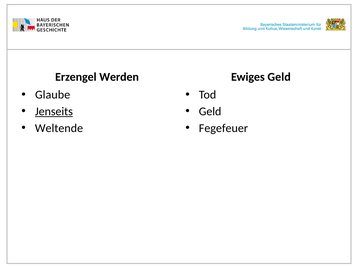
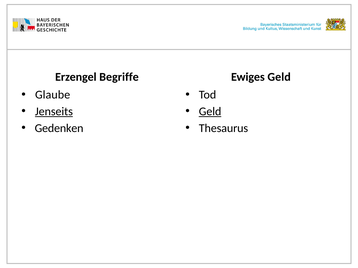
Werden: Werden -> Begriffe
Geld at (210, 112) underline: none -> present
Weltende: Weltende -> Gedenken
Fegefeuer: Fegefeuer -> Thesaurus
